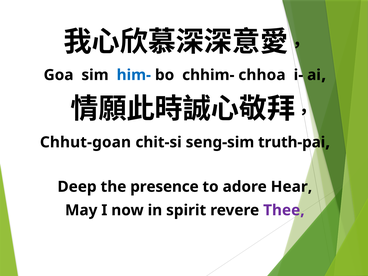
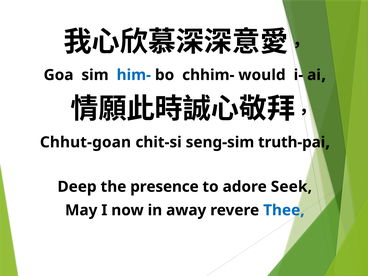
chhoa: chhoa -> would
Hear: Hear -> Seek
spirit: spirit -> away
Thee colour: purple -> blue
